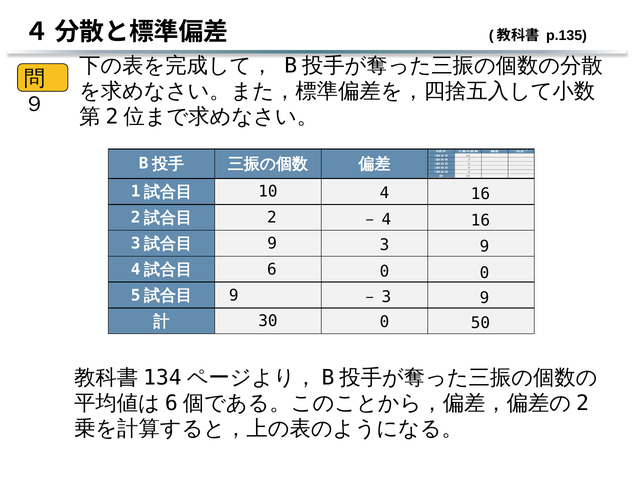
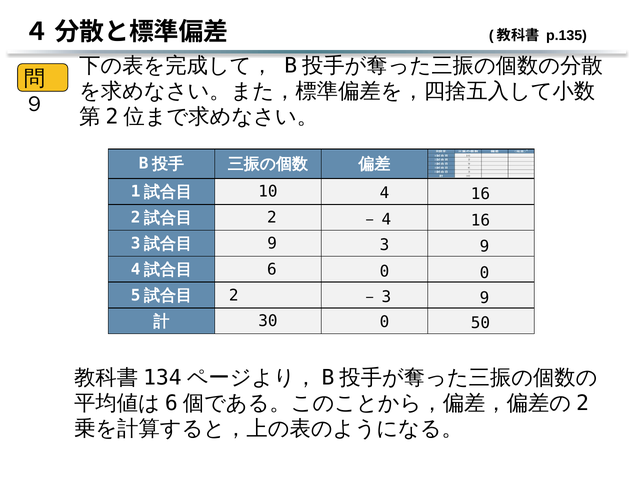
9 at (234, 295): 9 -> 2
